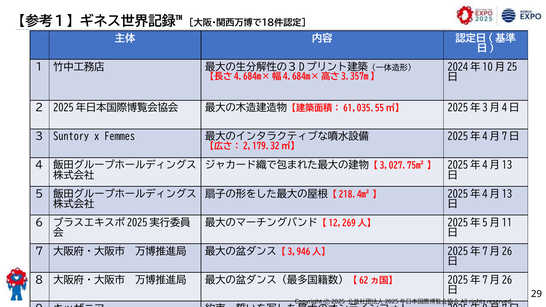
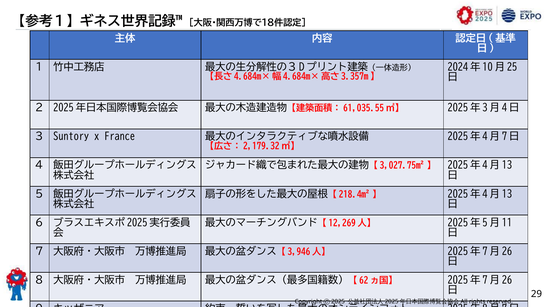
Femmes: Femmes -> France
